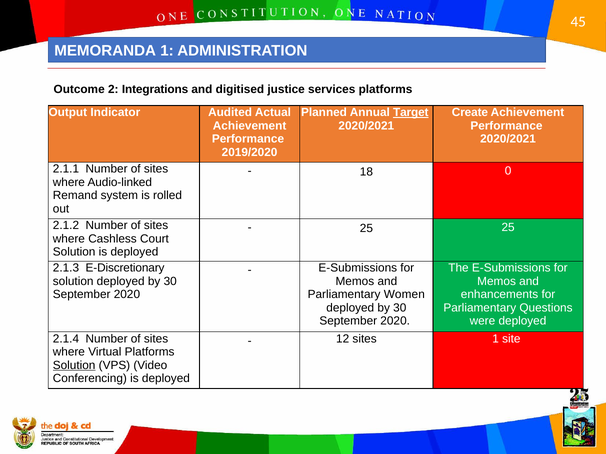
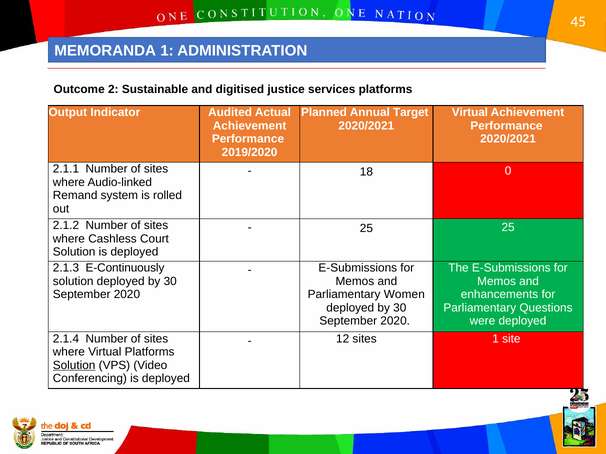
Integrations: Integrations -> Sustainable
Target underline: present -> none
Create at (470, 113): Create -> Virtual
E-Discretionary: E-Discretionary -> E-Continuously
